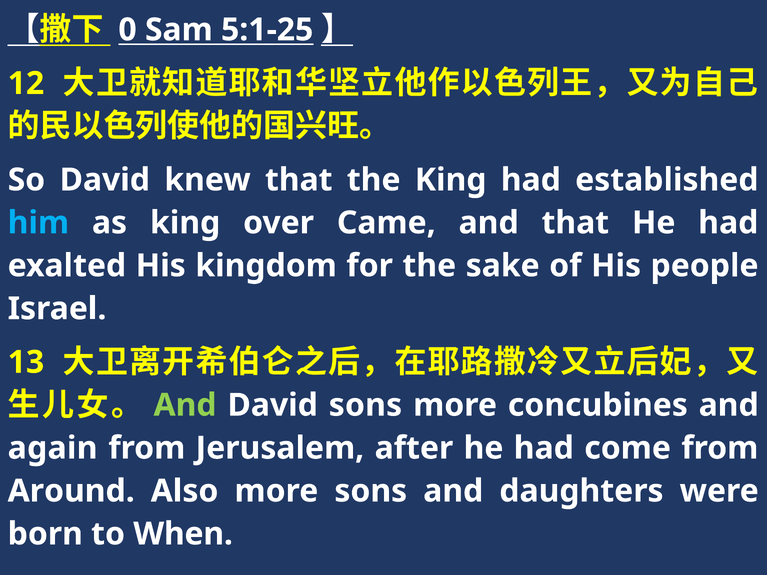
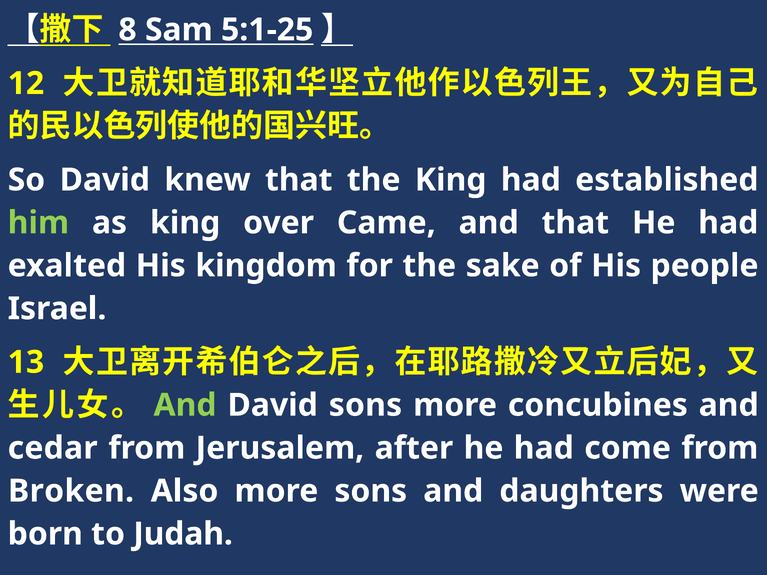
0: 0 -> 8
him colour: light blue -> light green
again: again -> cedar
Around: Around -> Broken
When: When -> Judah
